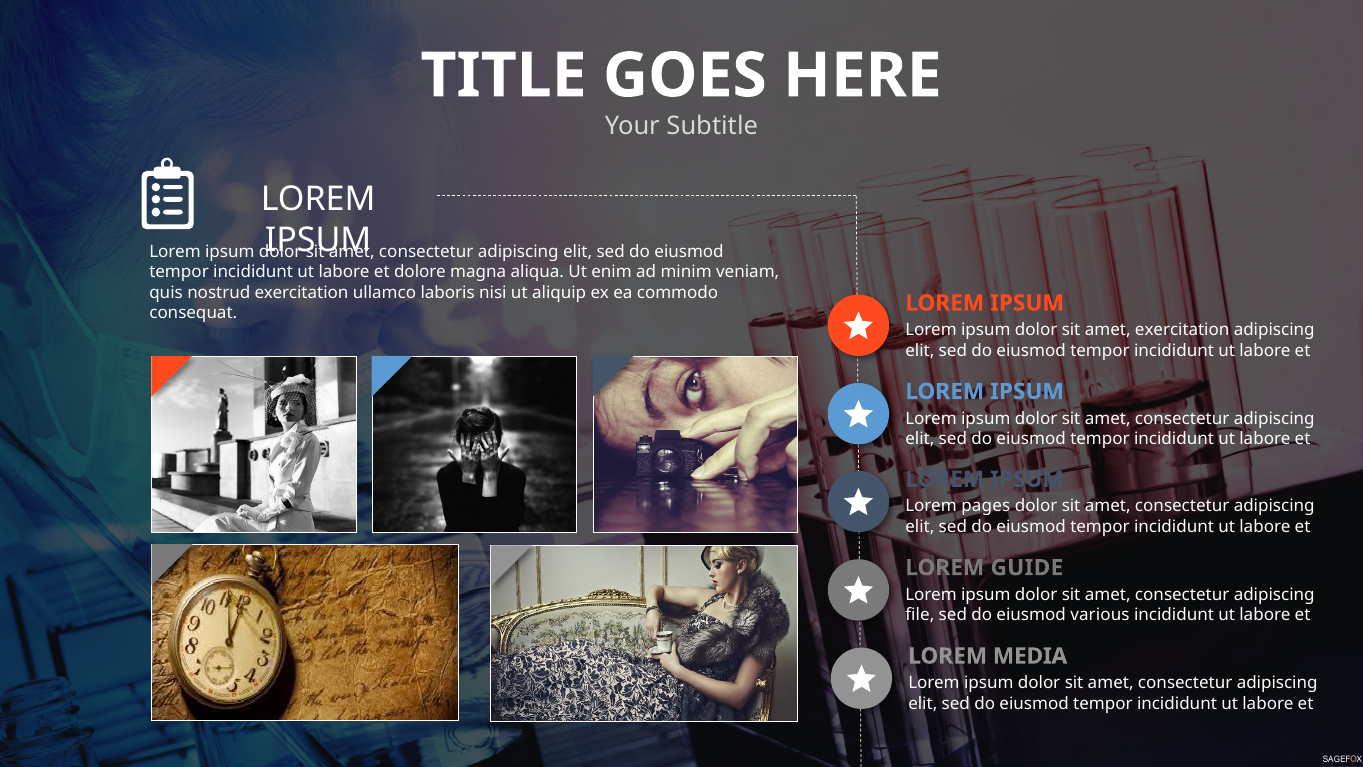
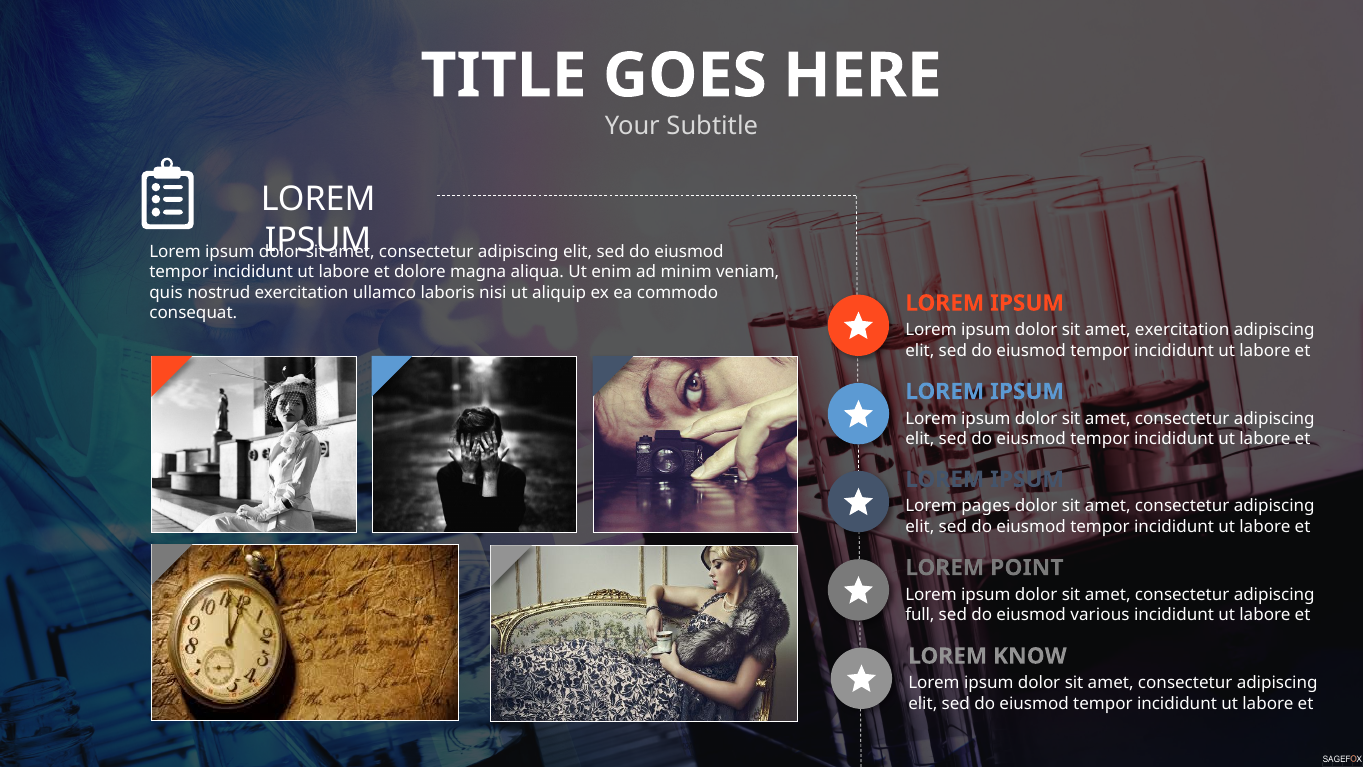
GUIDE: GUIDE -> POINT
file: file -> full
MEDIA: MEDIA -> KNOW
